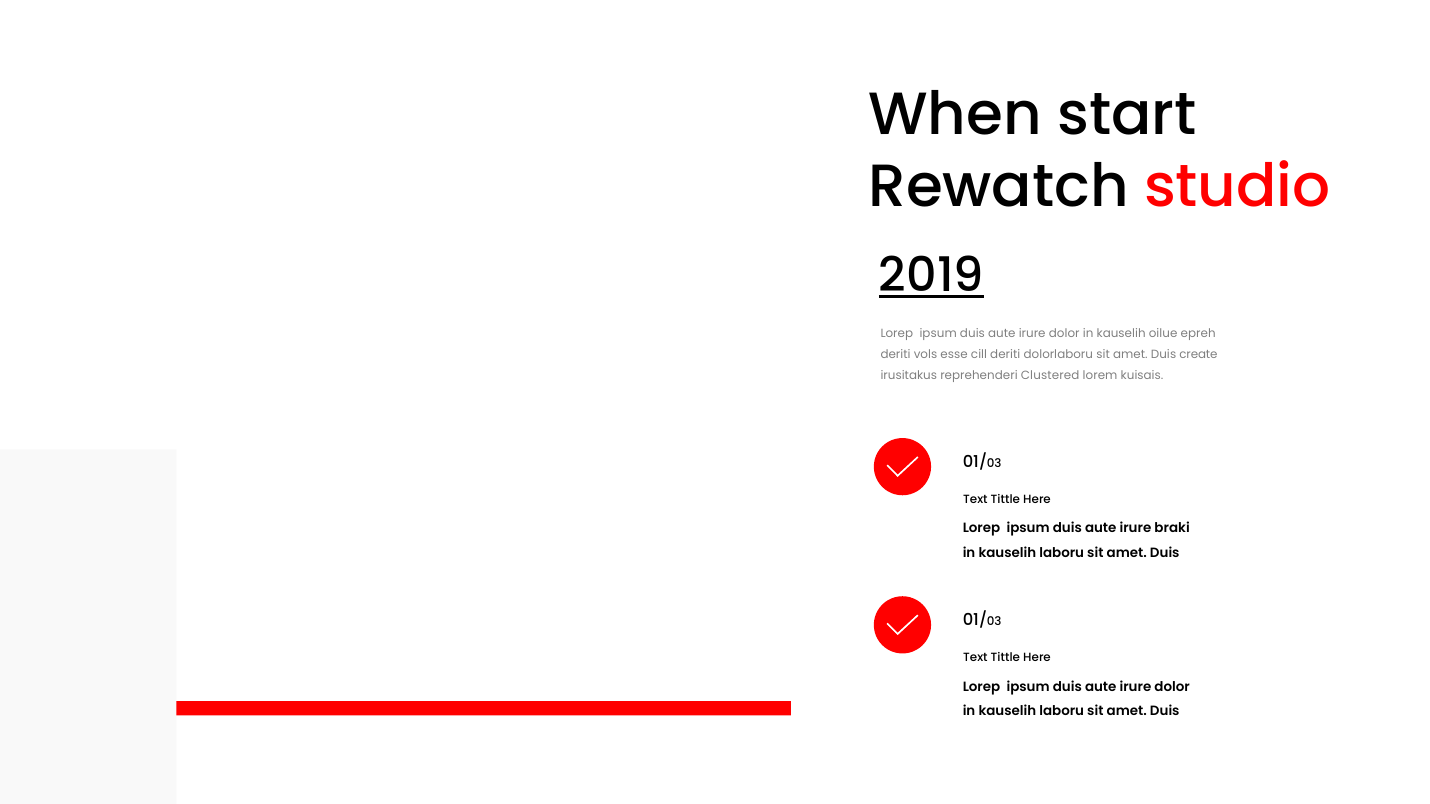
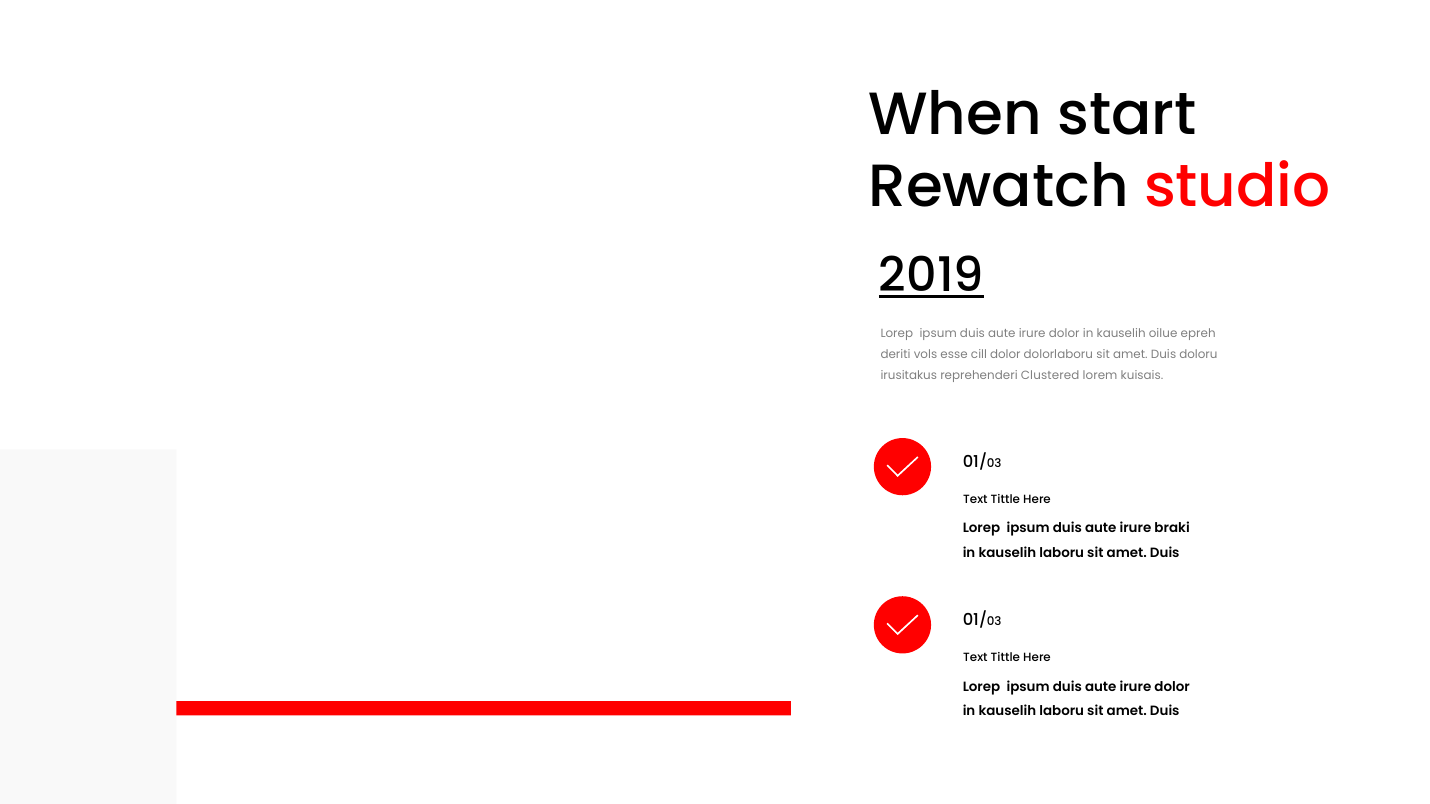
cill deriti: deriti -> dolor
create: create -> doloru
